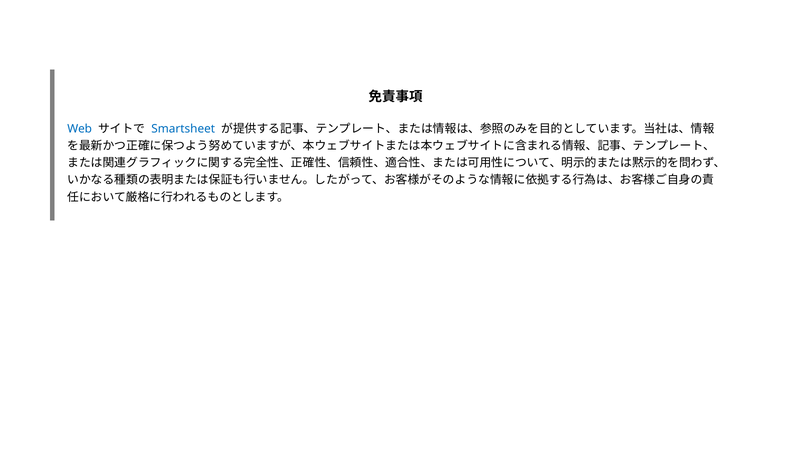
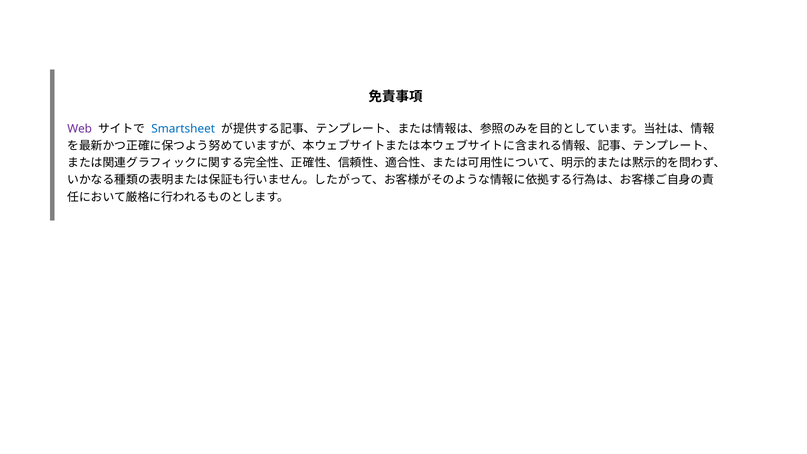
Web colour: blue -> purple
